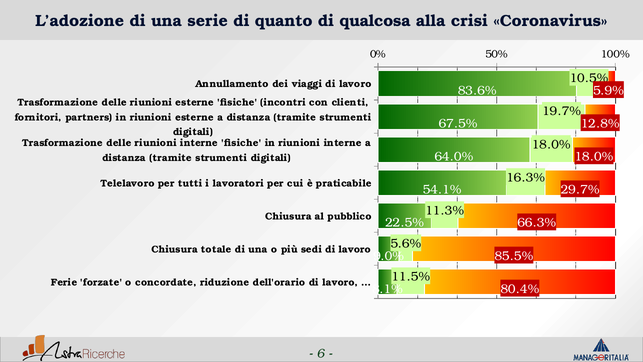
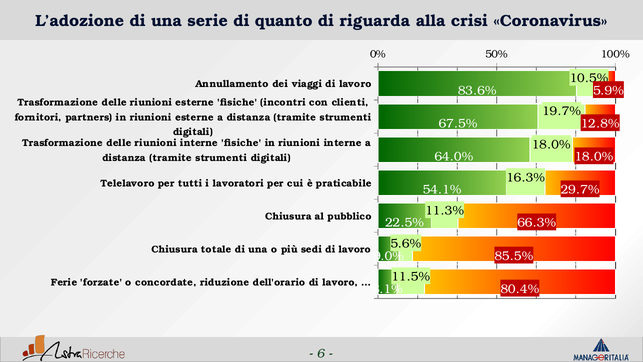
qualcosa: qualcosa -> riguarda
